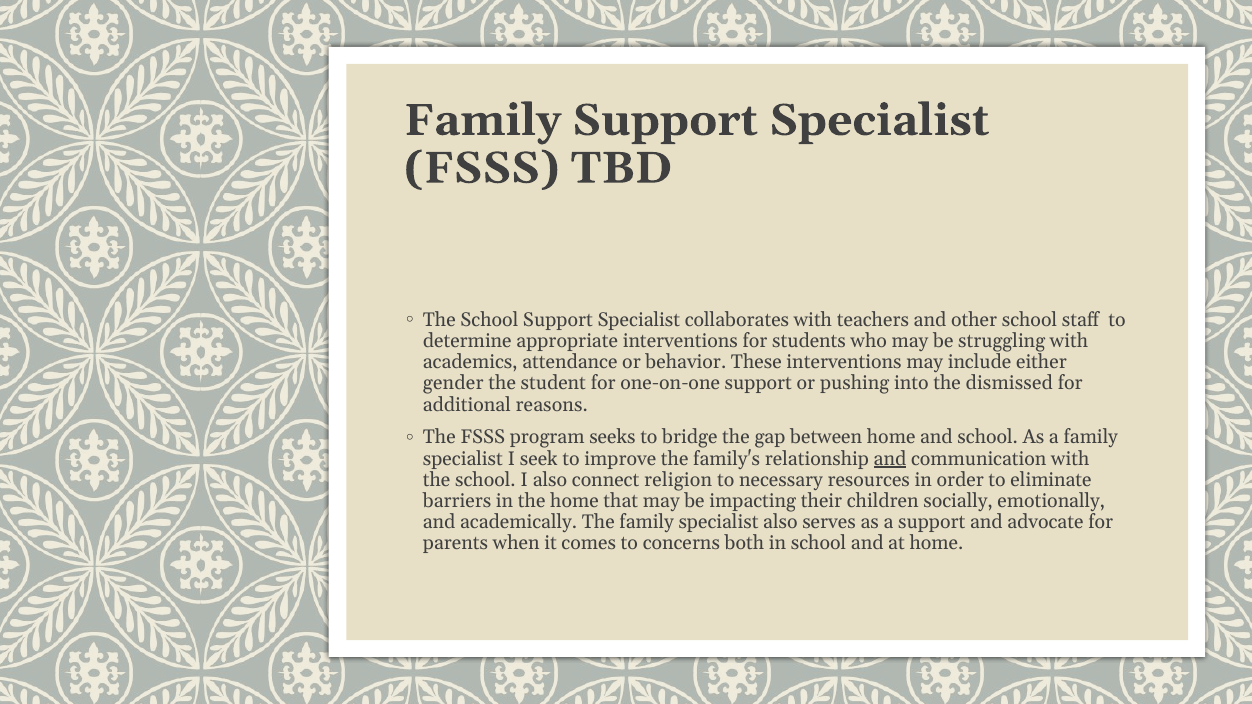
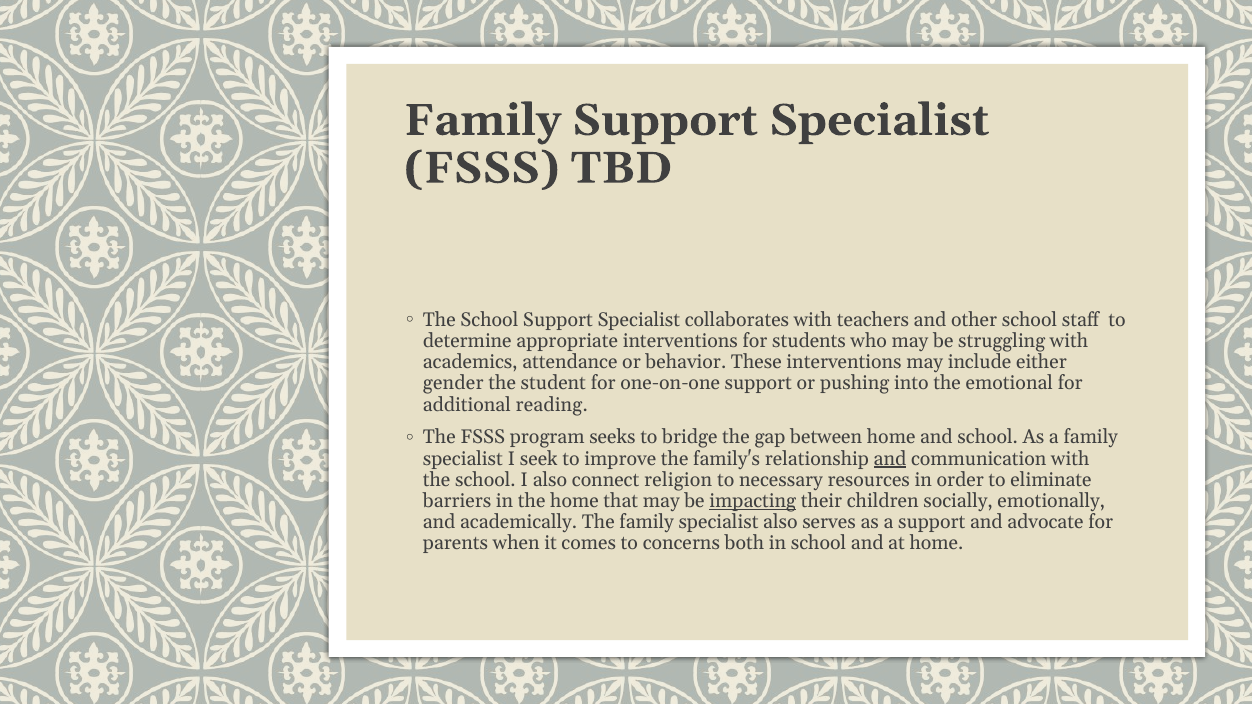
dismissed: dismissed -> emotional
reasons: reasons -> reading
impacting underline: none -> present
